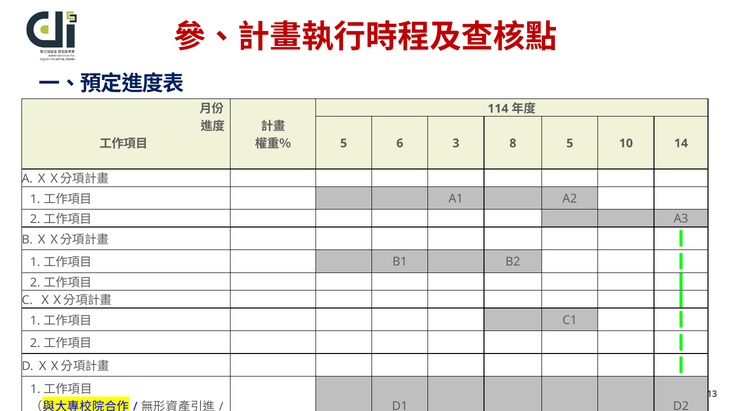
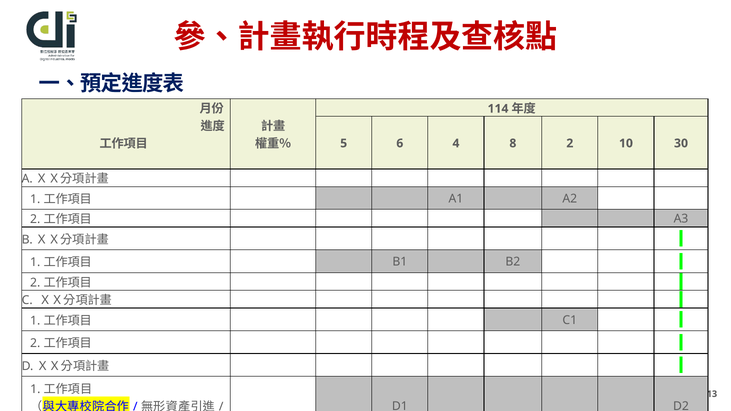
3: 3 -> 4
8 5: 5 -> 2
14: 14 -> 30
